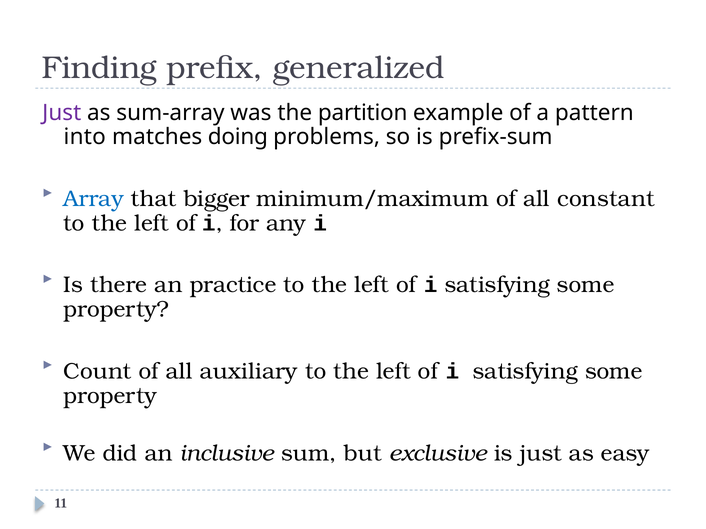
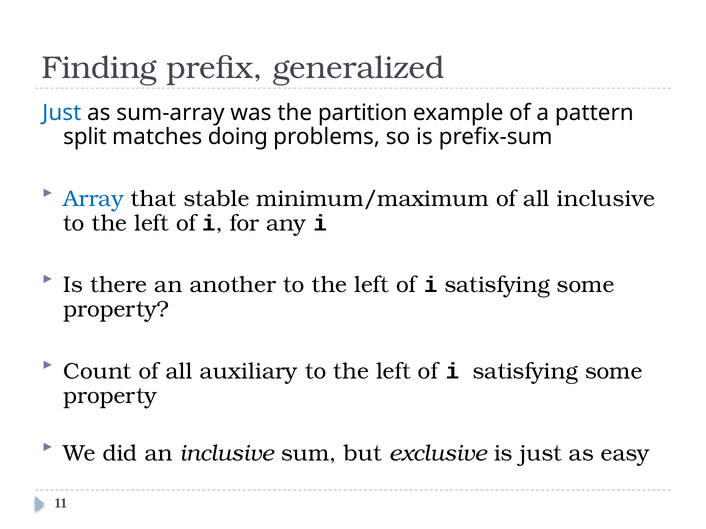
Just at (62, 113) colour: purple -> blue
into: into -> split
bigger: bigger -> stable
all constant: constant -> inclusive
practice: practice -> another
